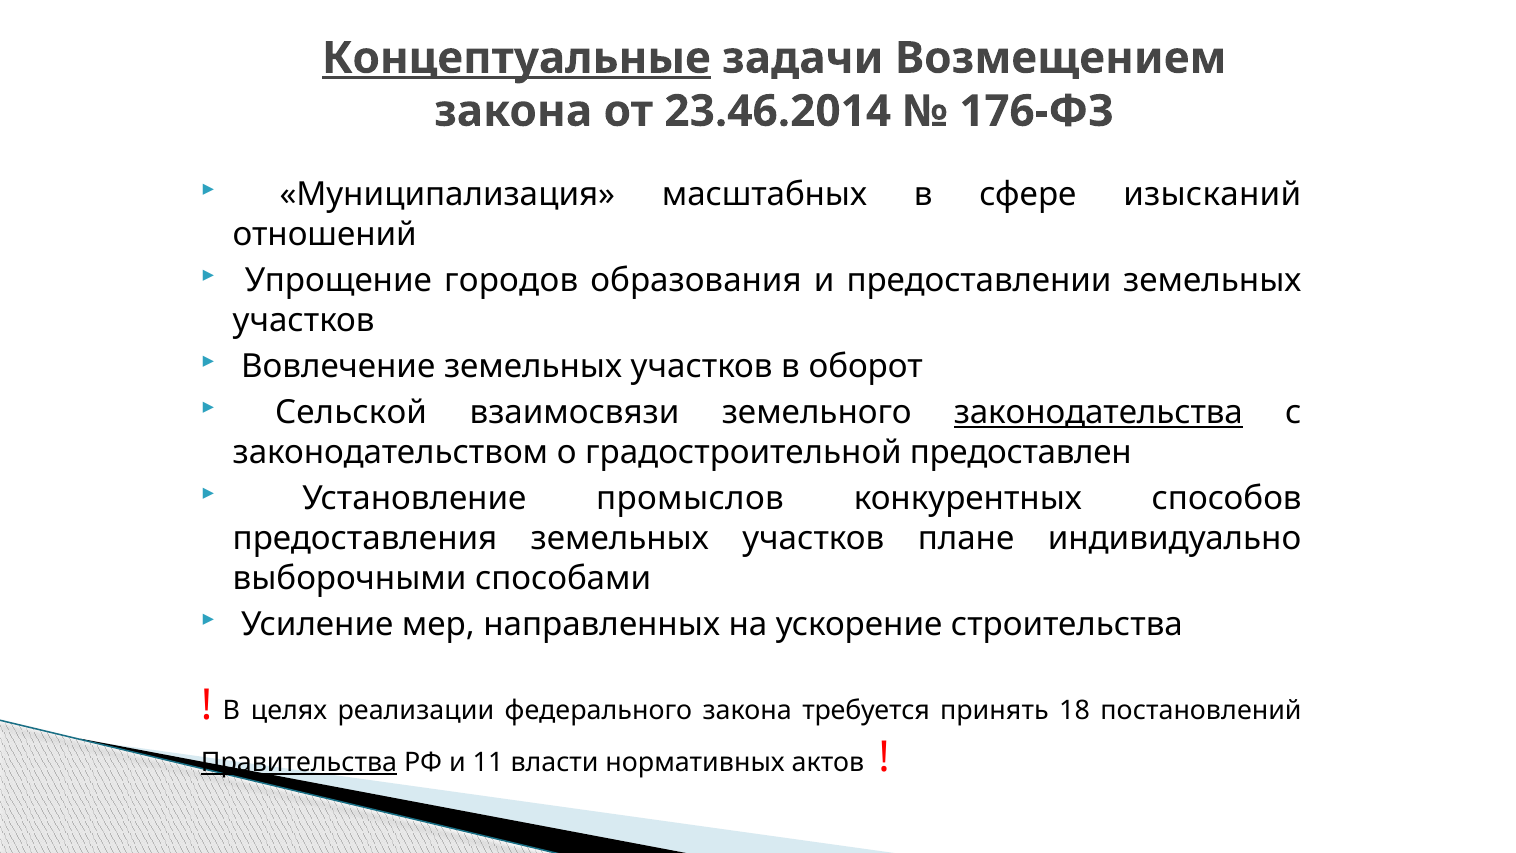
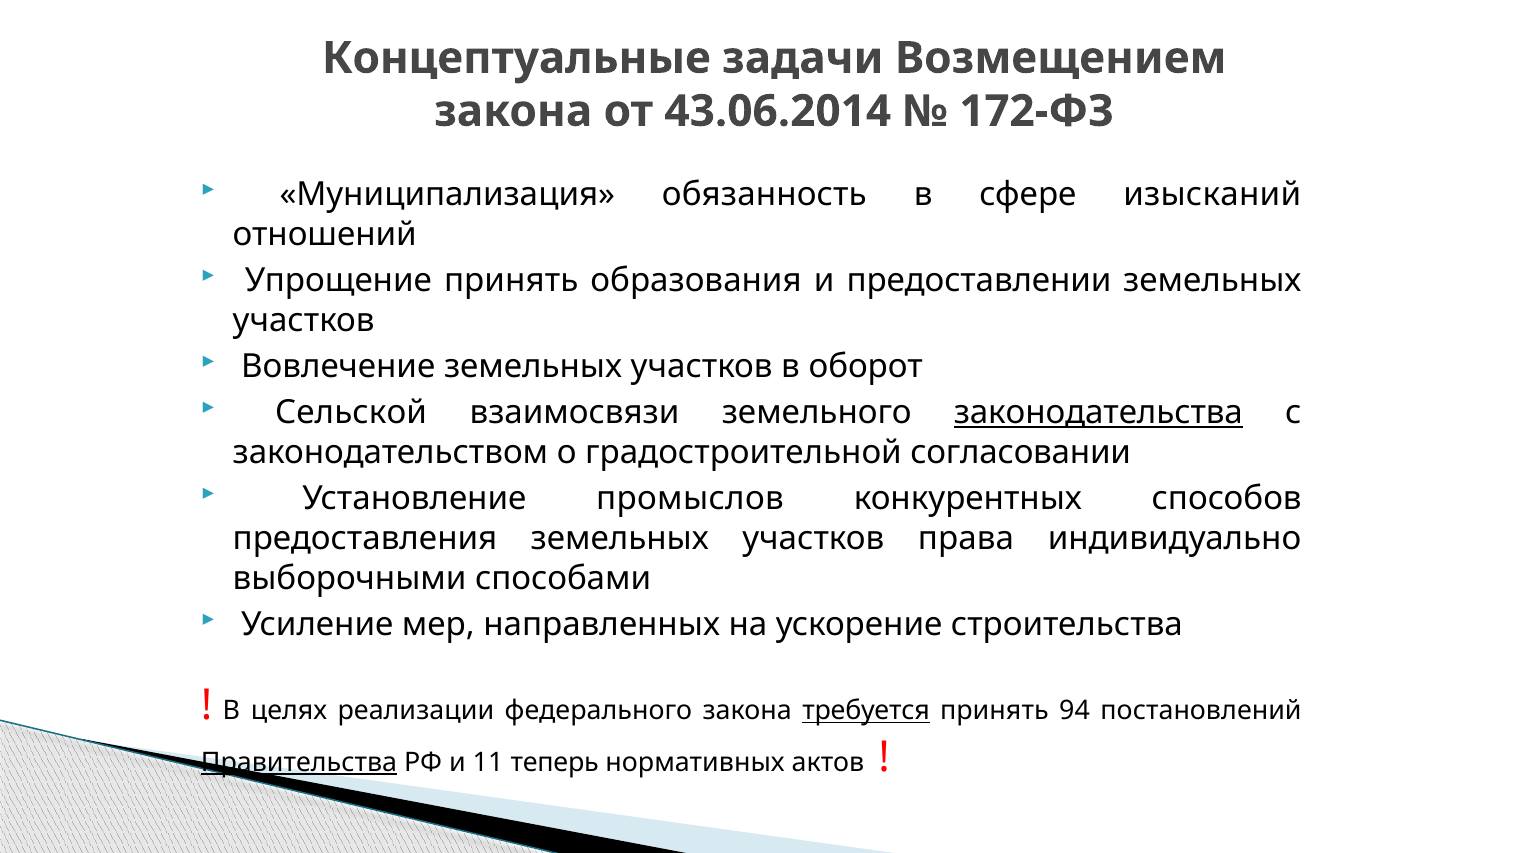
Концептуальные underline: present -> none
23.46.2014: 23.46.2014 -> 43.06.2014
176-ФЗ: 176-ФЗ -> 172-ФЗ
масштабных: масштабных -> обязанность
Упрощение городов: городов -> принять
предоставлен: предоставлен -> согласовании
плане: плане -> права
требуется underline: none -> present
18: 18 -> 94
власти: власти -> теперь
